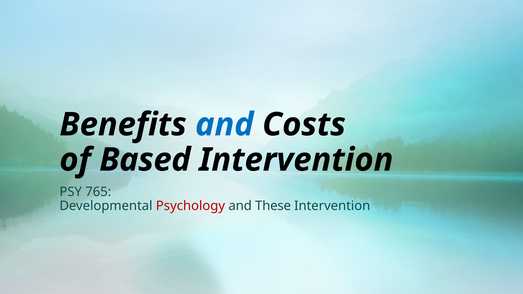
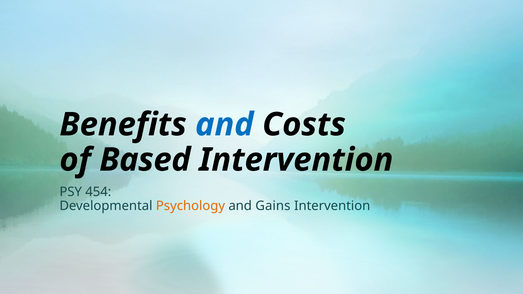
765: 765 -> 454
Psychology colour: red -> orange
These: These -> Gains
